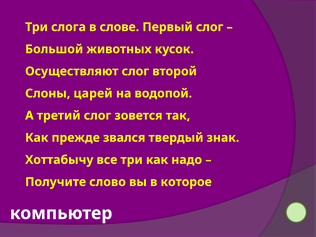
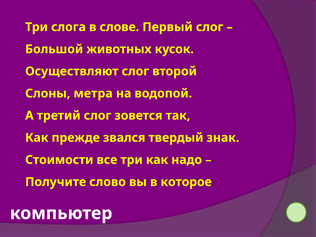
царей: царей -> метра
Хоттабычу: Хоттабычу -> Стоимости
